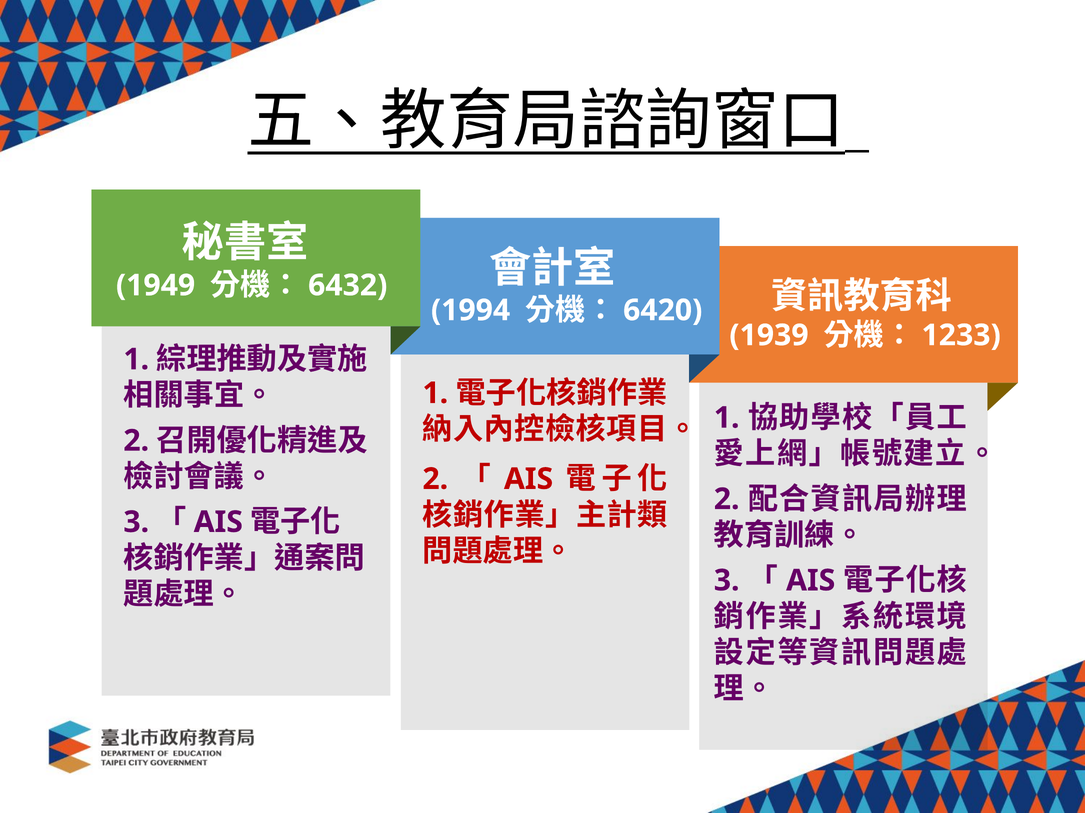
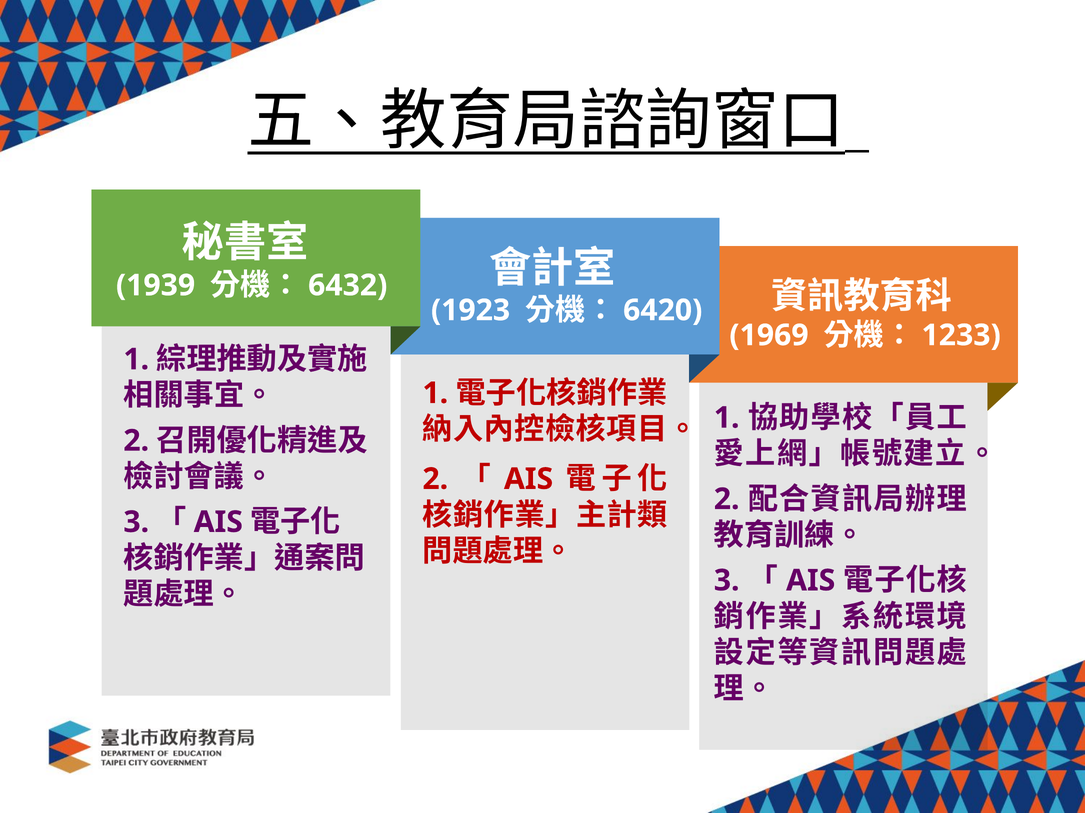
1949: 1949 -> 1939
1994: 1994 -> 1923
1939: 1939 -> 1969
